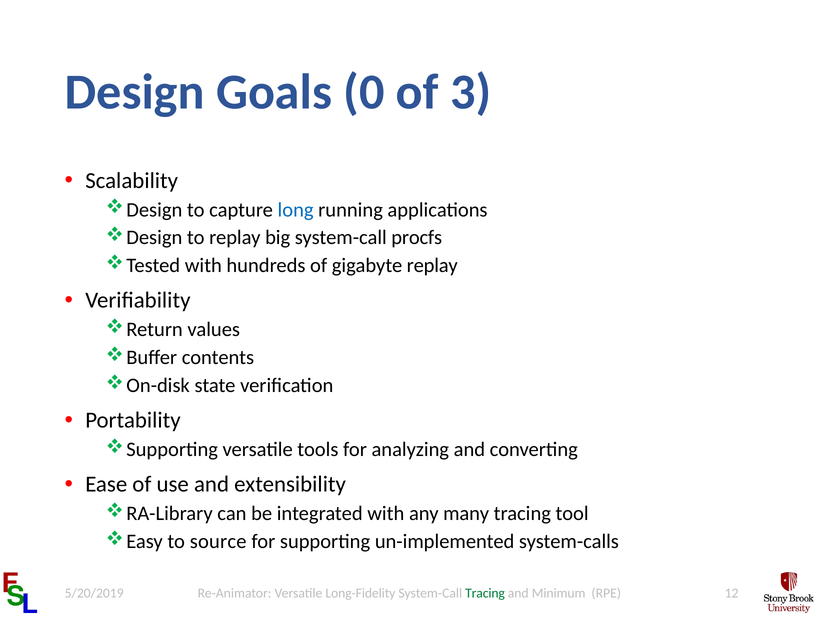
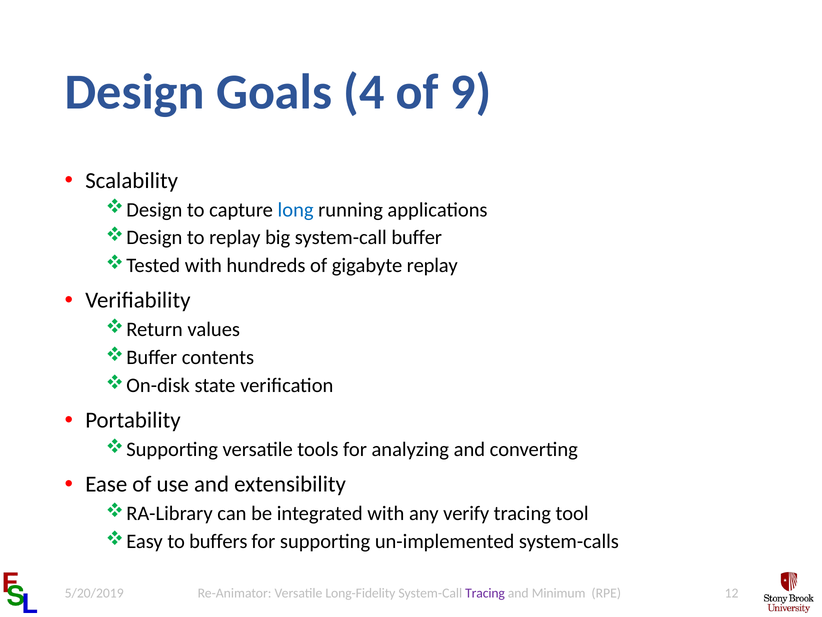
0: 0 -> 4
3: 3 -> 9
procfs: procfs -> buffer
many: many -> verify
source: source -> buffers
Tracing at (485, 593) colour: green -> purple
